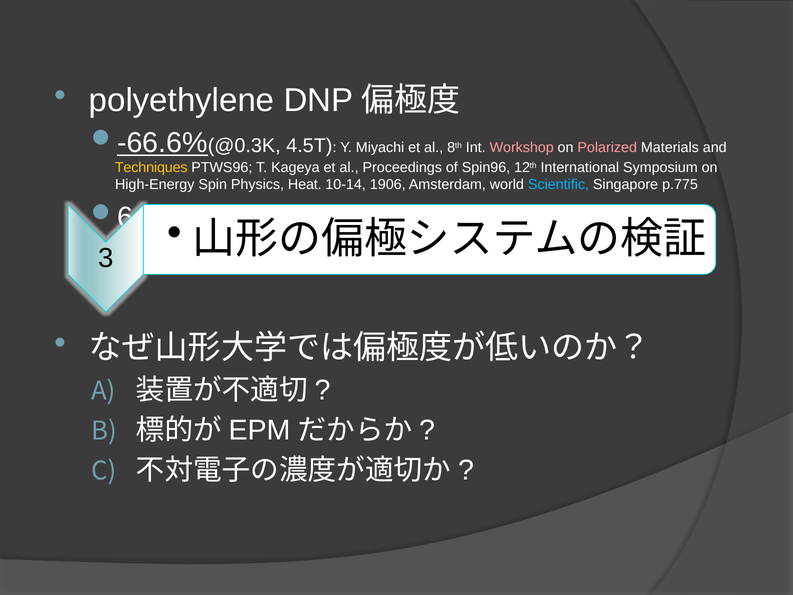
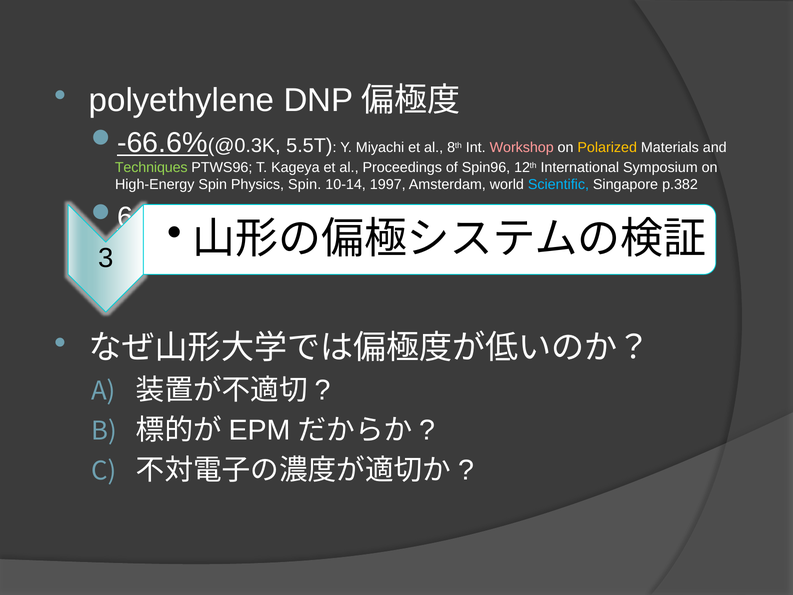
4.5T: 4.5T -> 5.5T
Polarized colour: pink -> yellow
Techniques colour: yellow -> light green
Physics Heat: Heat -> Spin
1906: 1906 -> 1997
p.775: p.775 -> p.382
